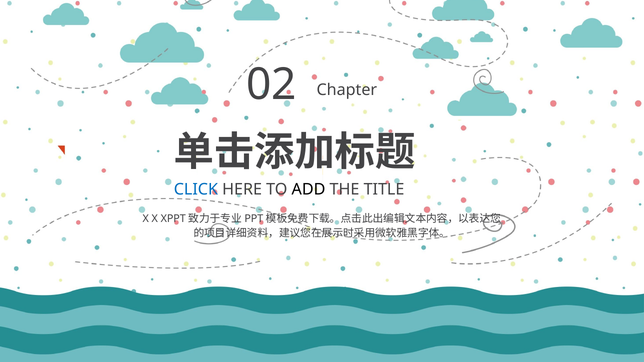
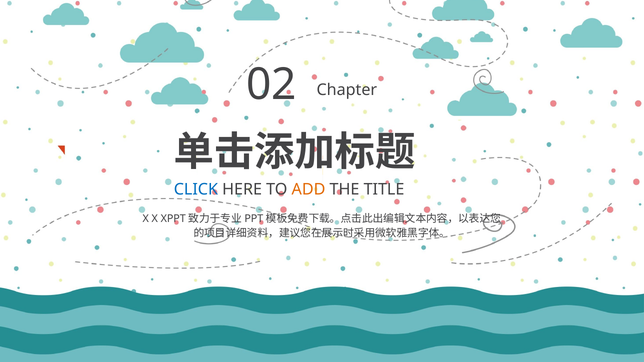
ADD colour: black -> orange
